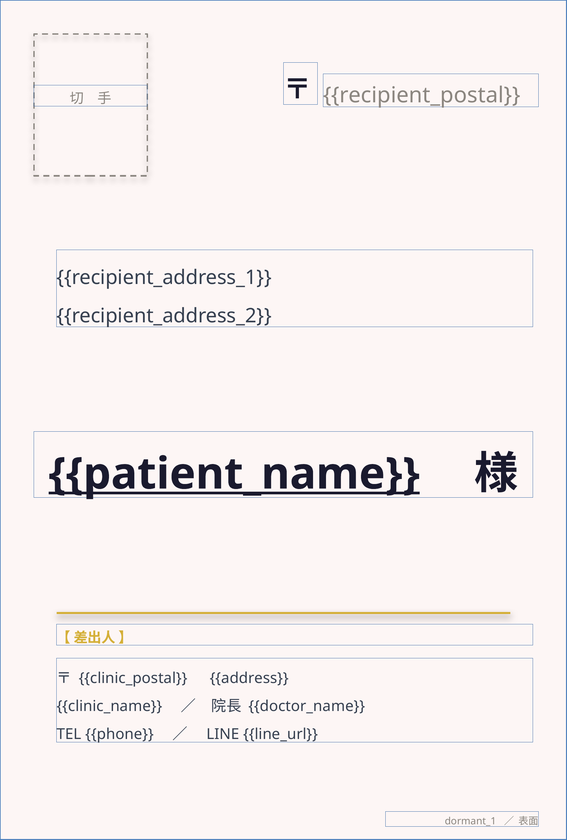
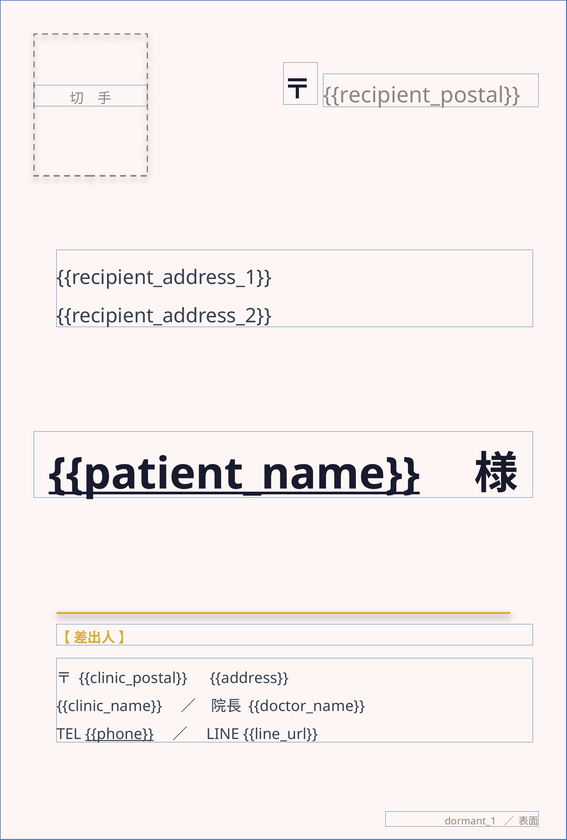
phone underline: none -> present
